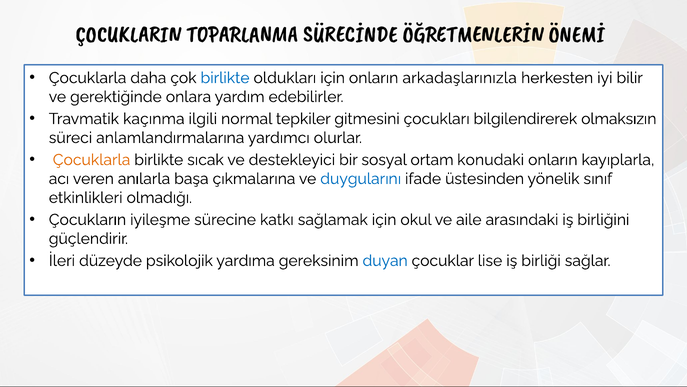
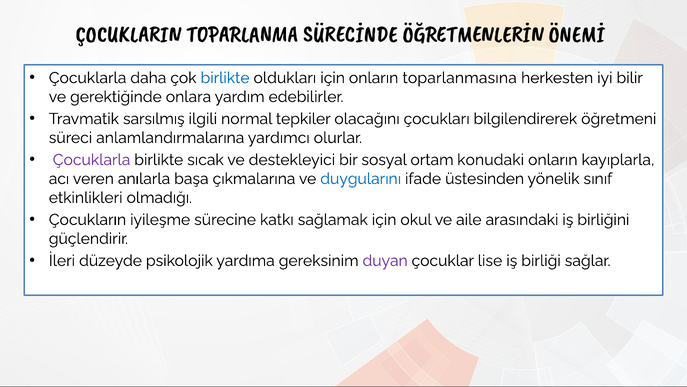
arkadaşlarınızla: arkadaşlarınızla -> toparlanmasına
kaçınma: kaçınma -> sarsılmış
gitmesini: gitmesini -> olacağını
olmaksızın: olmaksızın -> öğretmeni
Çocuklarla at (92, 160) colour: orange -> purple
duyan colour: blue -> purple
